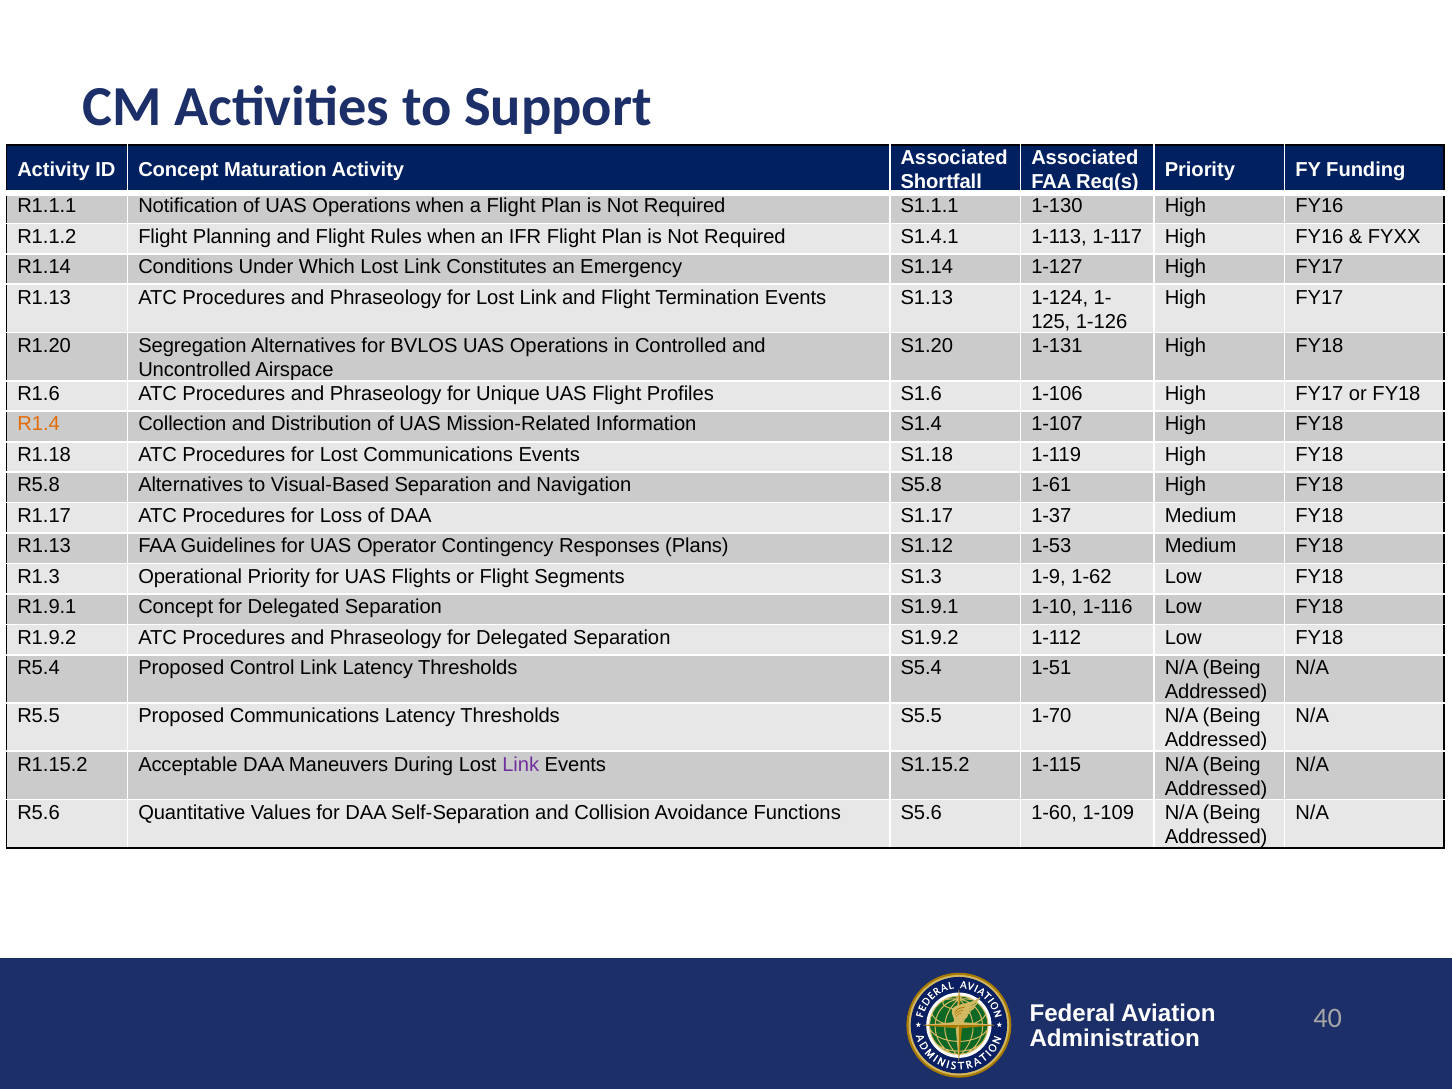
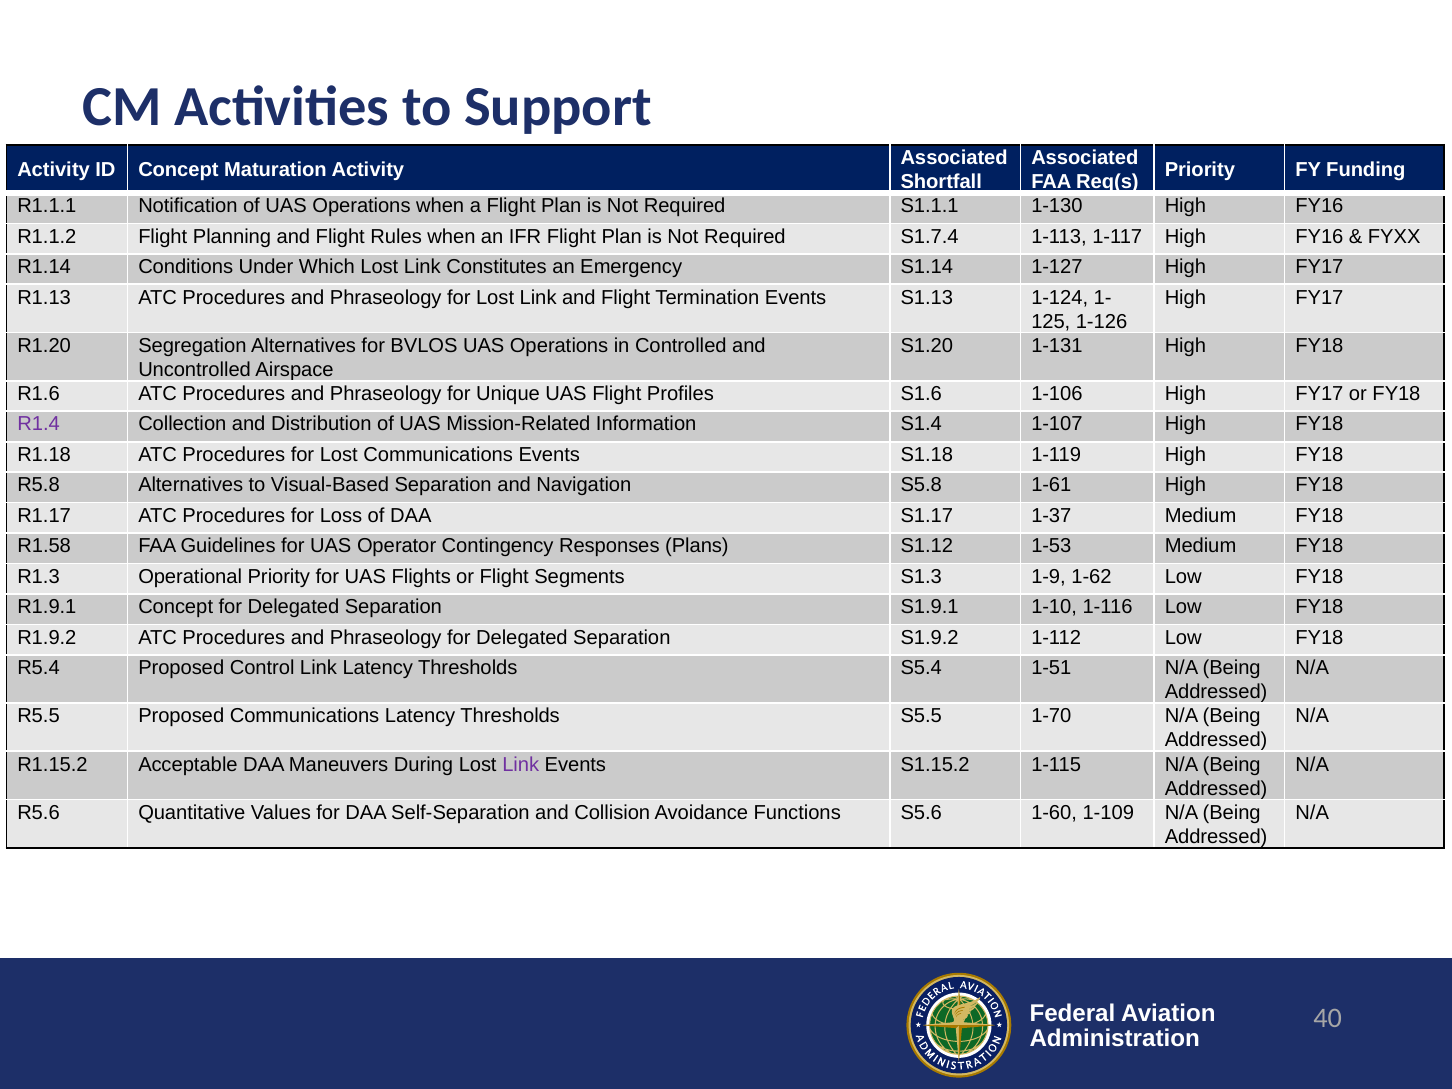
S1.4.1: S1.4.1 -> S1.7.4
R1.4 colour: orange -> purple
R1.13 at (44, 546): R1.13 -> R1.58
